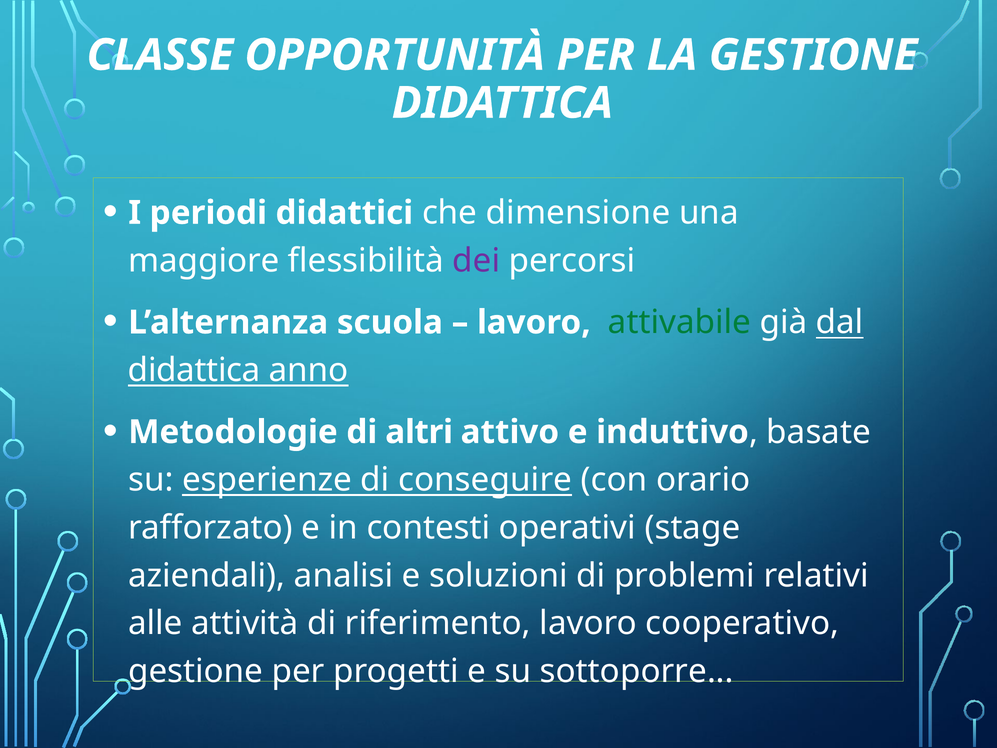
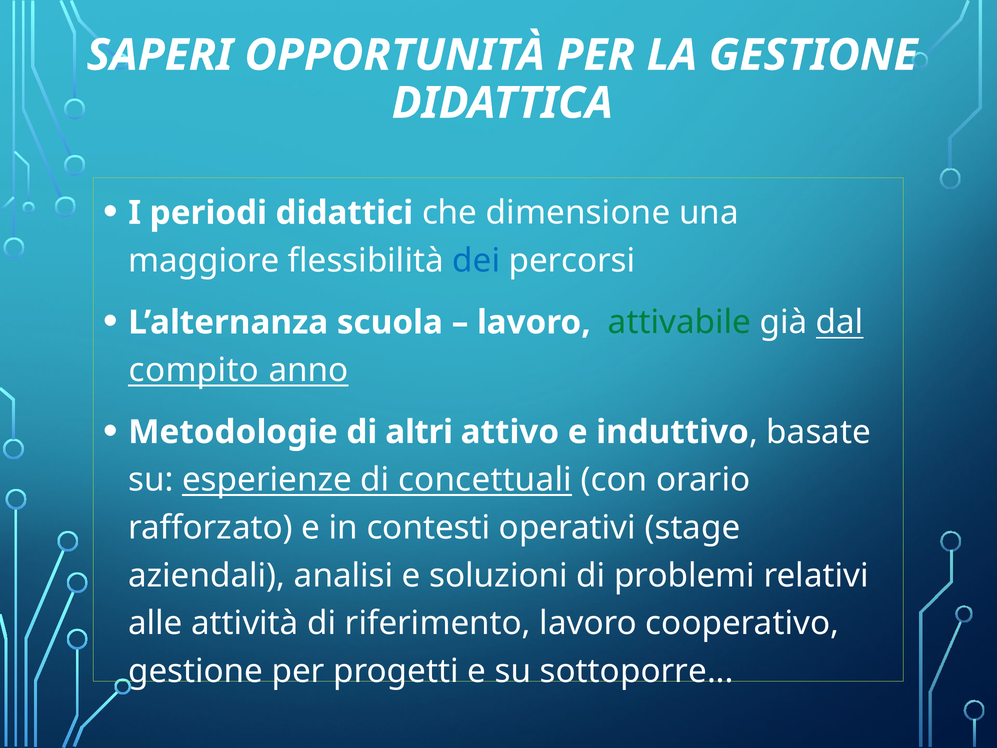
CLASSE: CLASSE -> SAPERI
dei colour: purple -> blue
didattica at (194, 370): didattica -> compito
conseguire: conseguire -> concettuali
